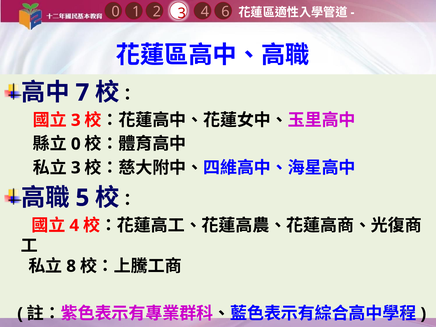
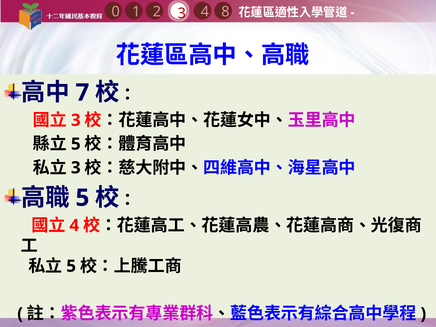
6: 6 -> 8
0 at (76, 144): 0 -> 5
8 at (71, 266): 8 -> 5
